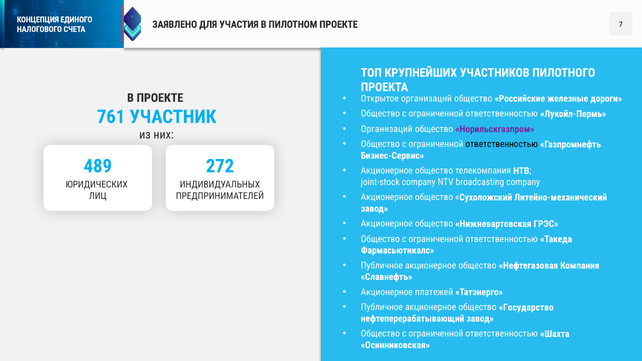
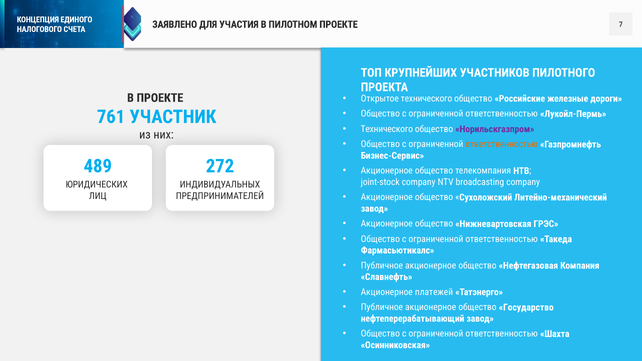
Открытое организаций: организаций -> технического
Организаций at (387, 129): Организаций -> Технического
ответственностью at (502, 144) colour: black -> orange
